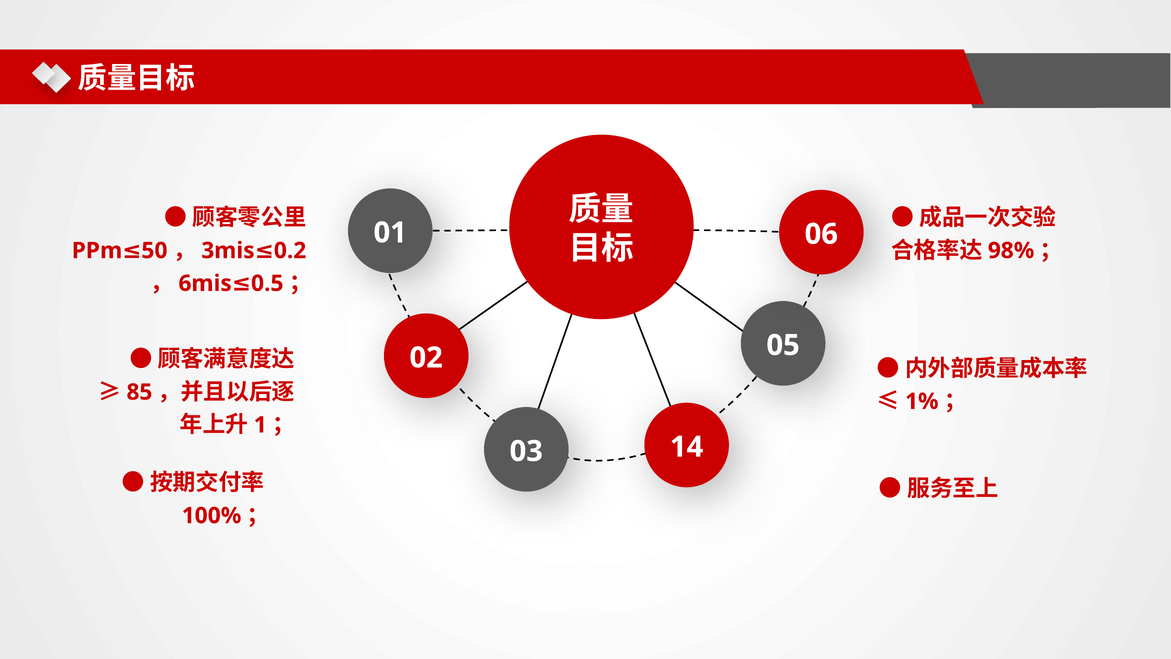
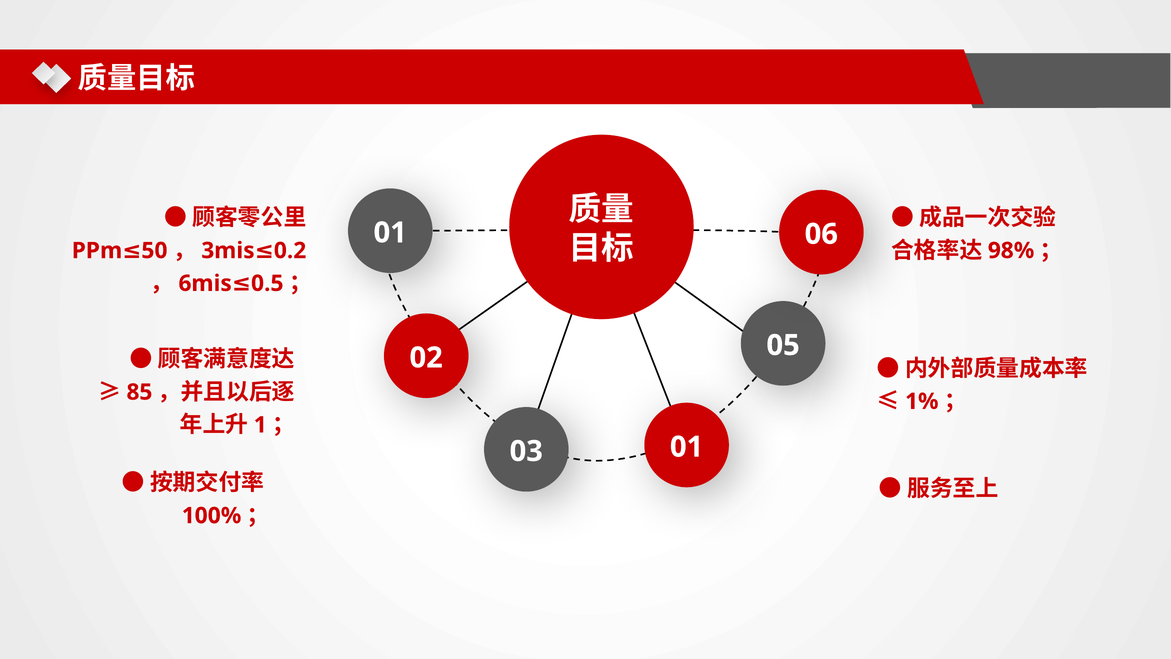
03 14: 14 -> 01
